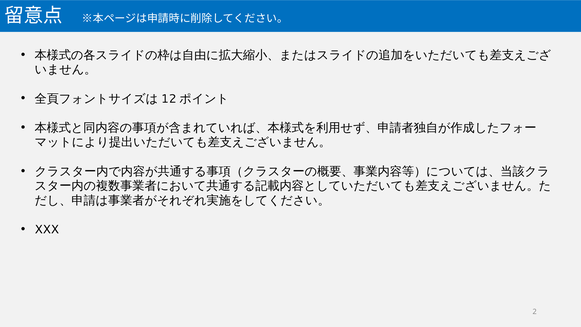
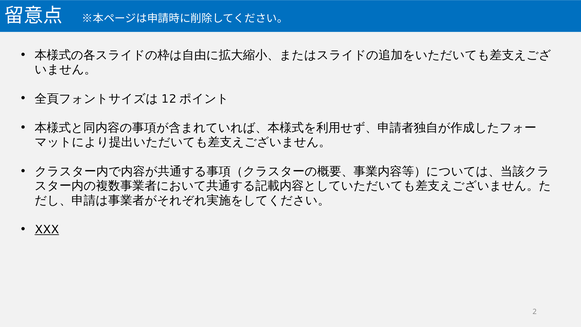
XXX underline: none -> present
